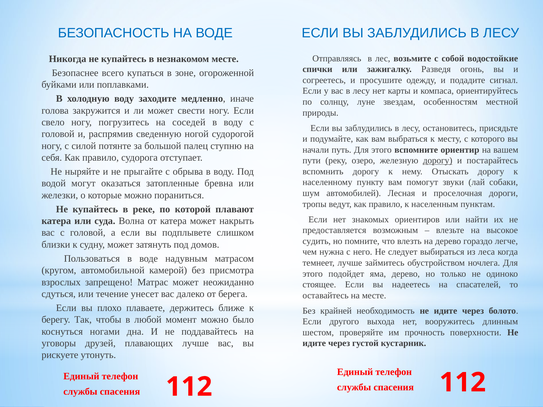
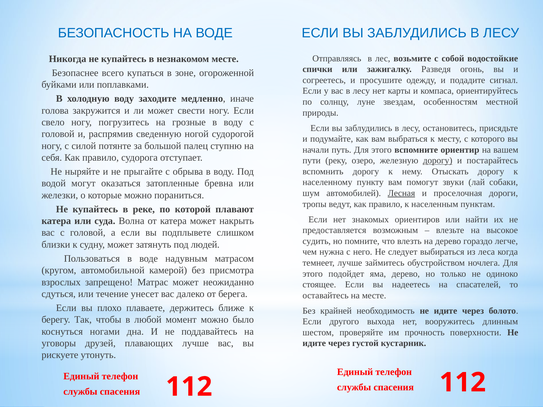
соседей: соседей -> грозные
Лесная underline: none -> present
домов: домов -> людей
